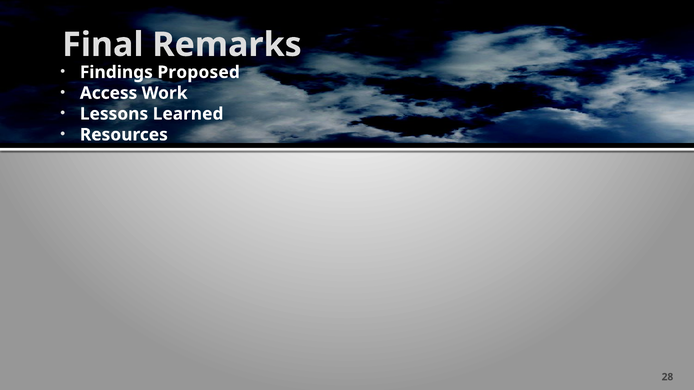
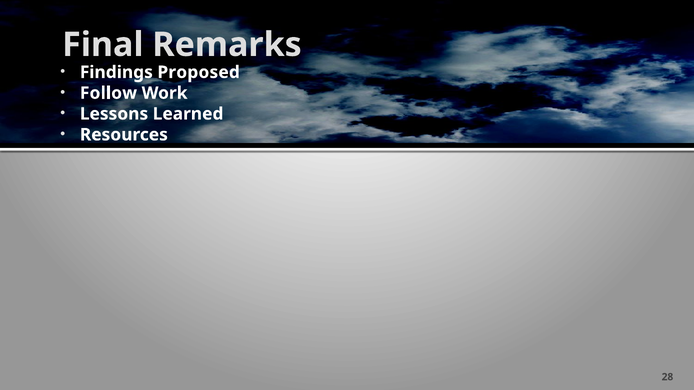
Access: Access -> Follow
